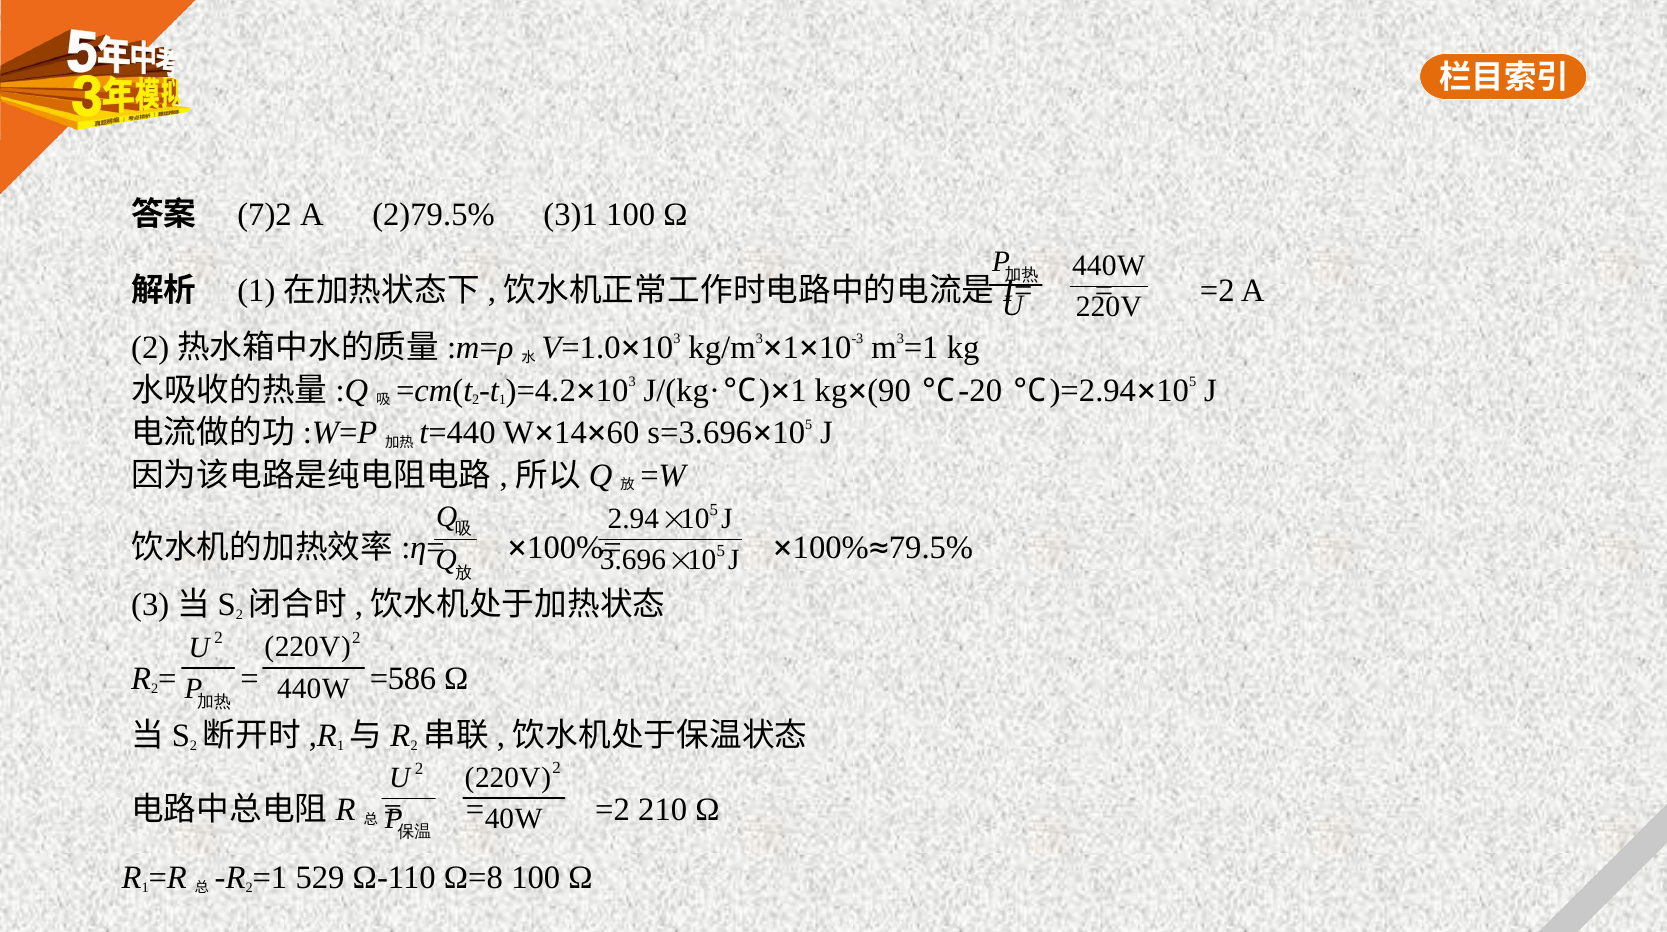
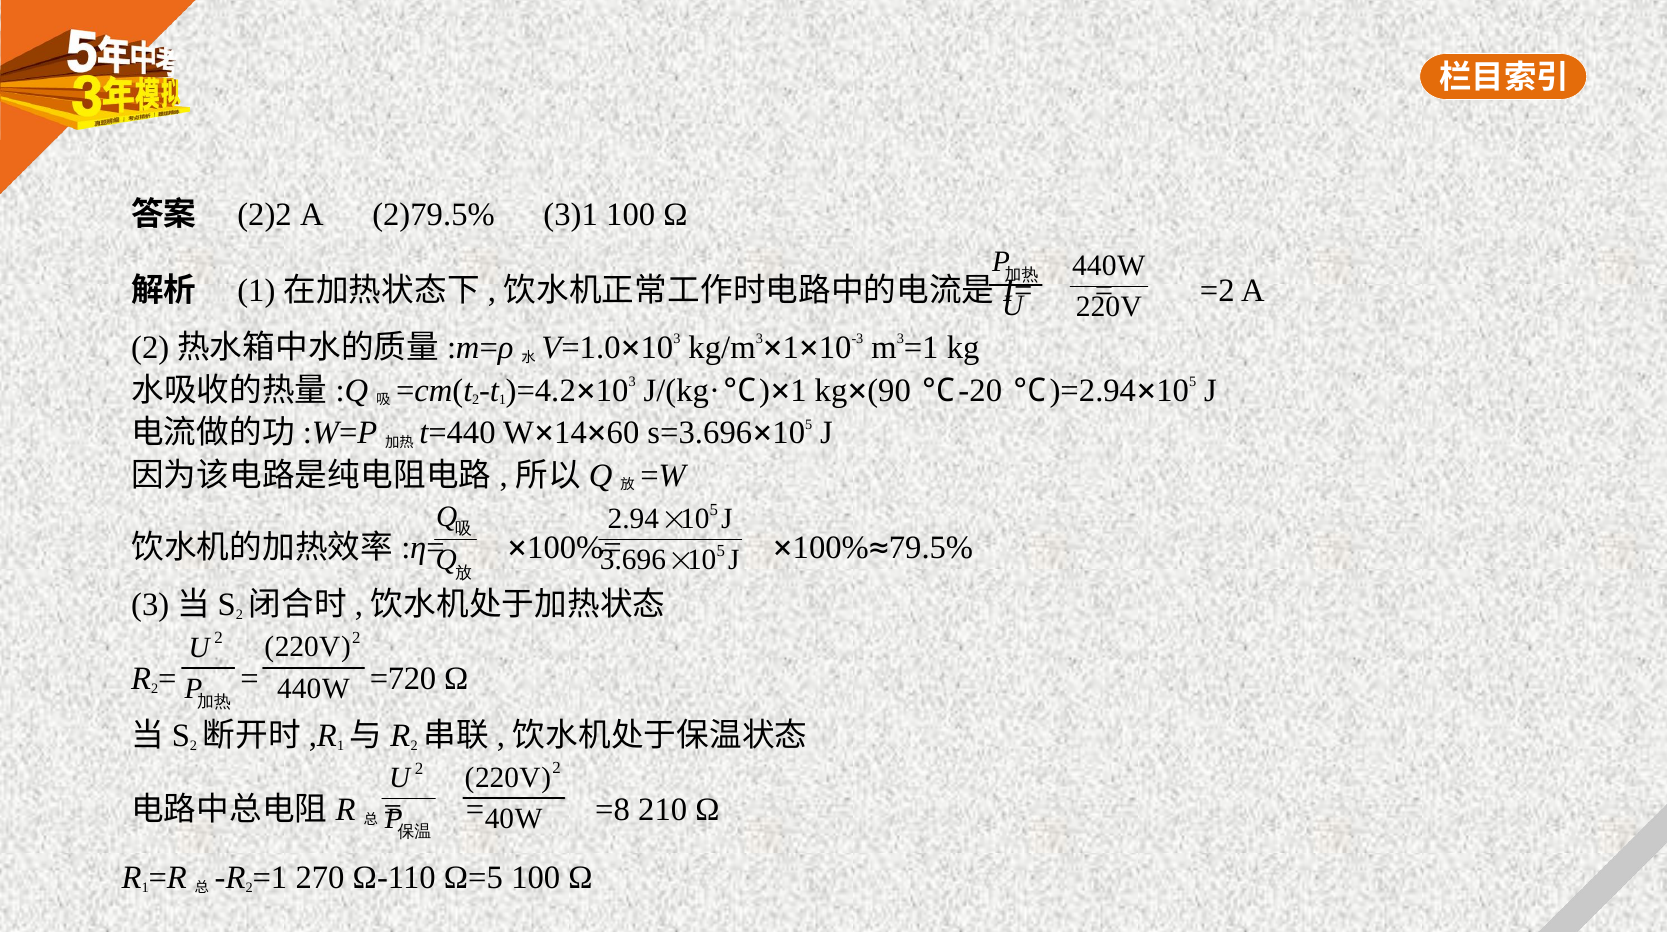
7)2: 7)2 -> 2)2
=586: =586 -> =720
=2 at (613, 810): =2 -> =8
529: 529 -> 270
Ω=8: Ω=8 -> Ω=5
